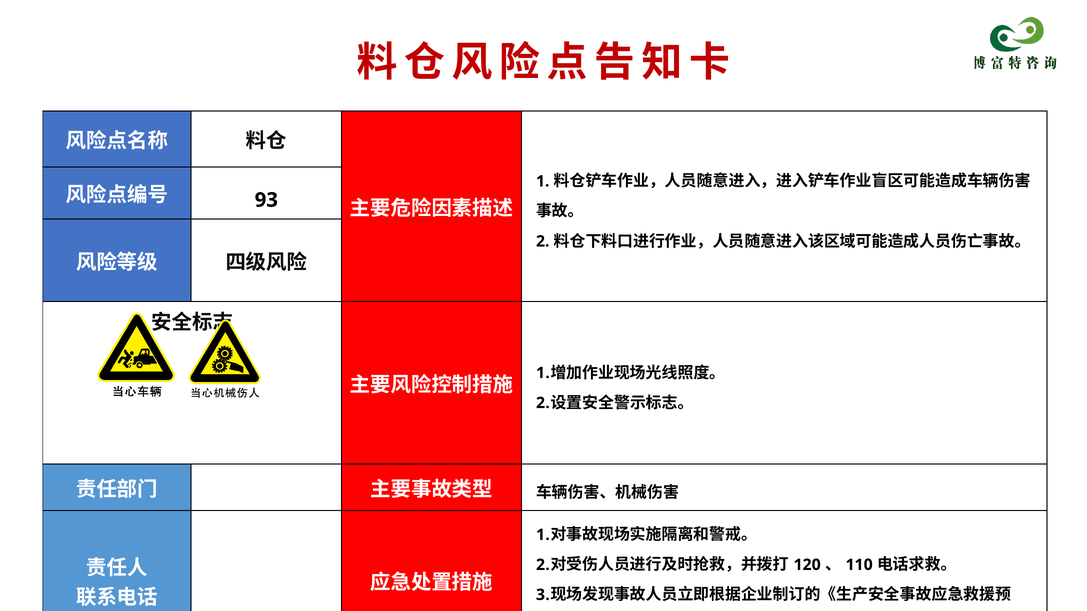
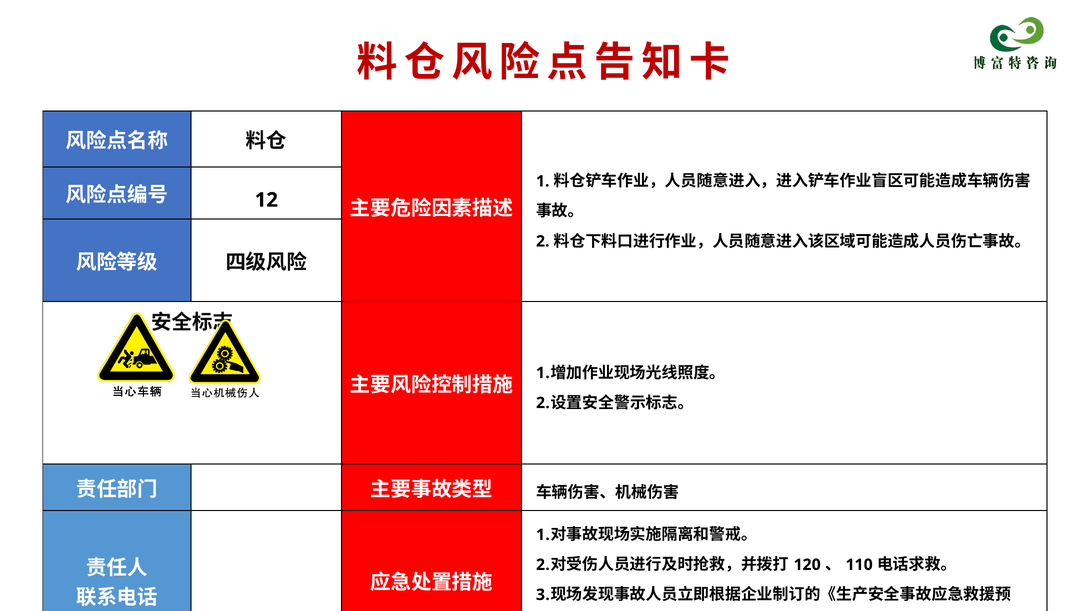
93: 93 -> 12
